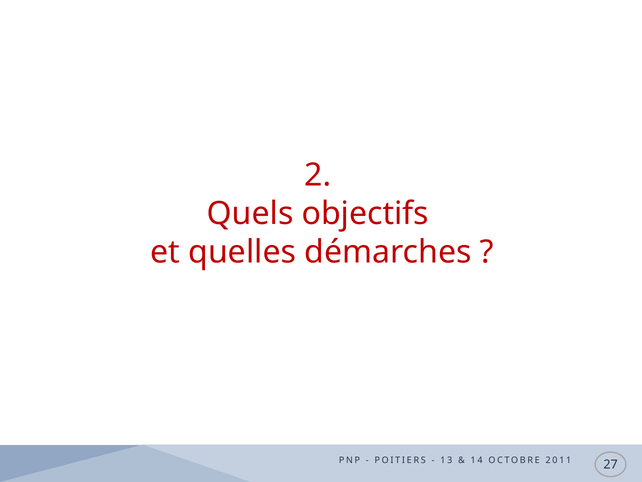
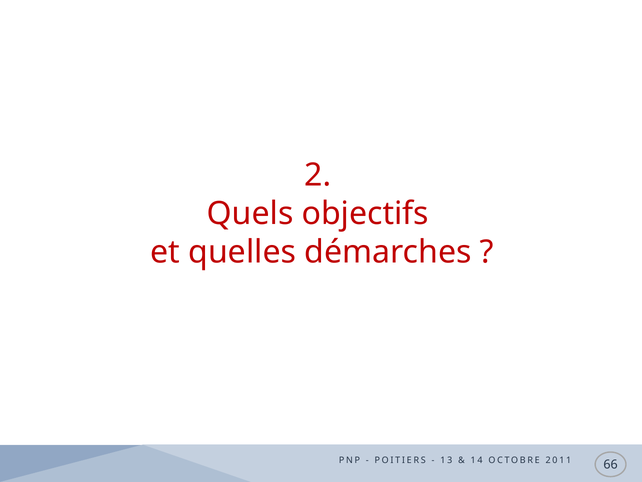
27: 27 -> 66
